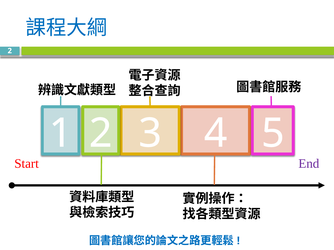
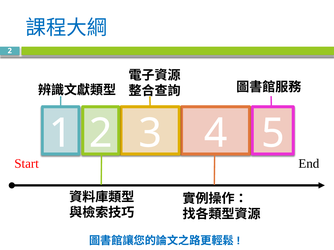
End colour: purple -> black
